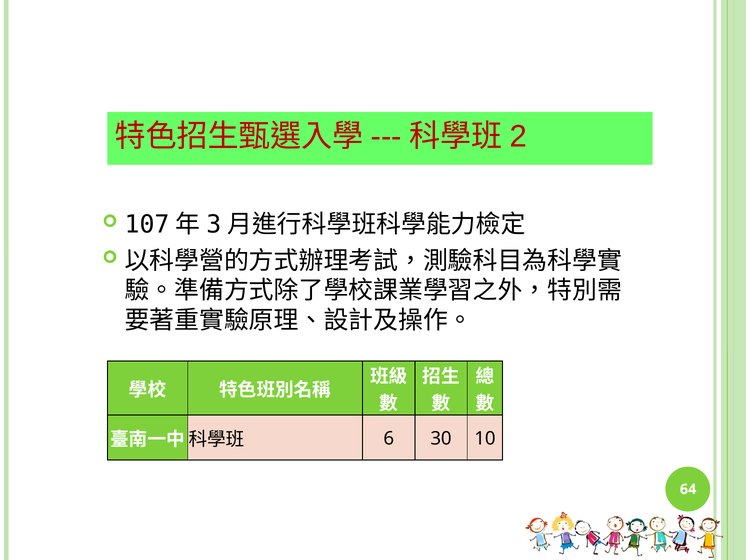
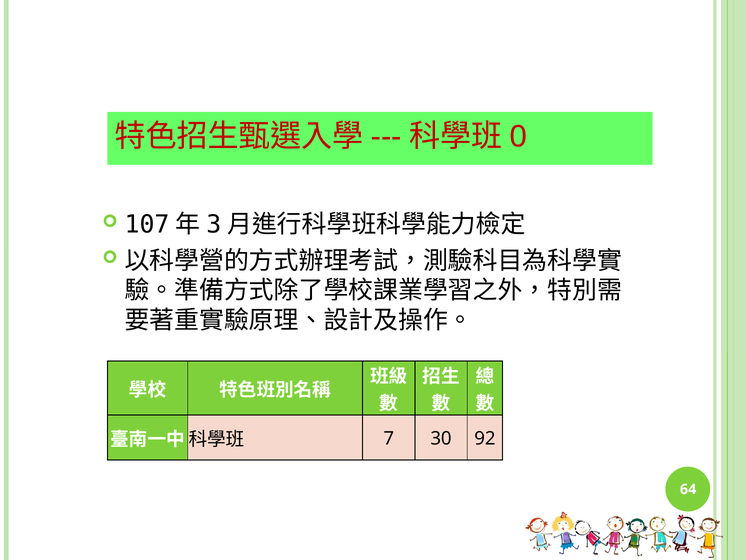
2: 2 -> 0
6: 6 -> 7
10: 10 -> 92
